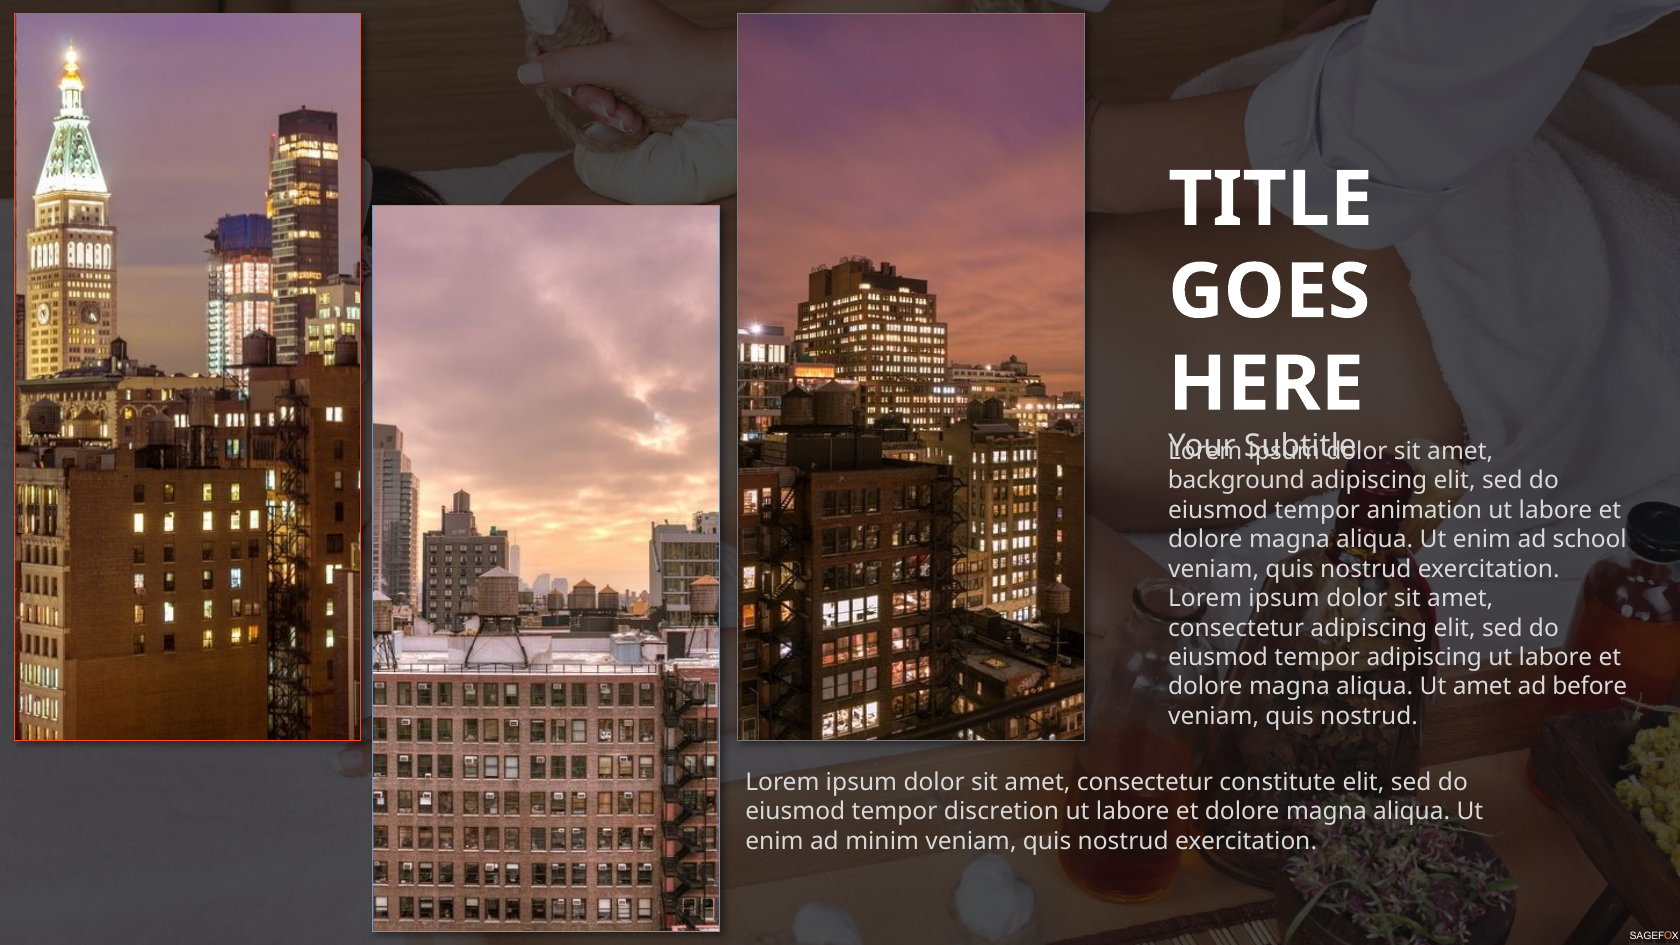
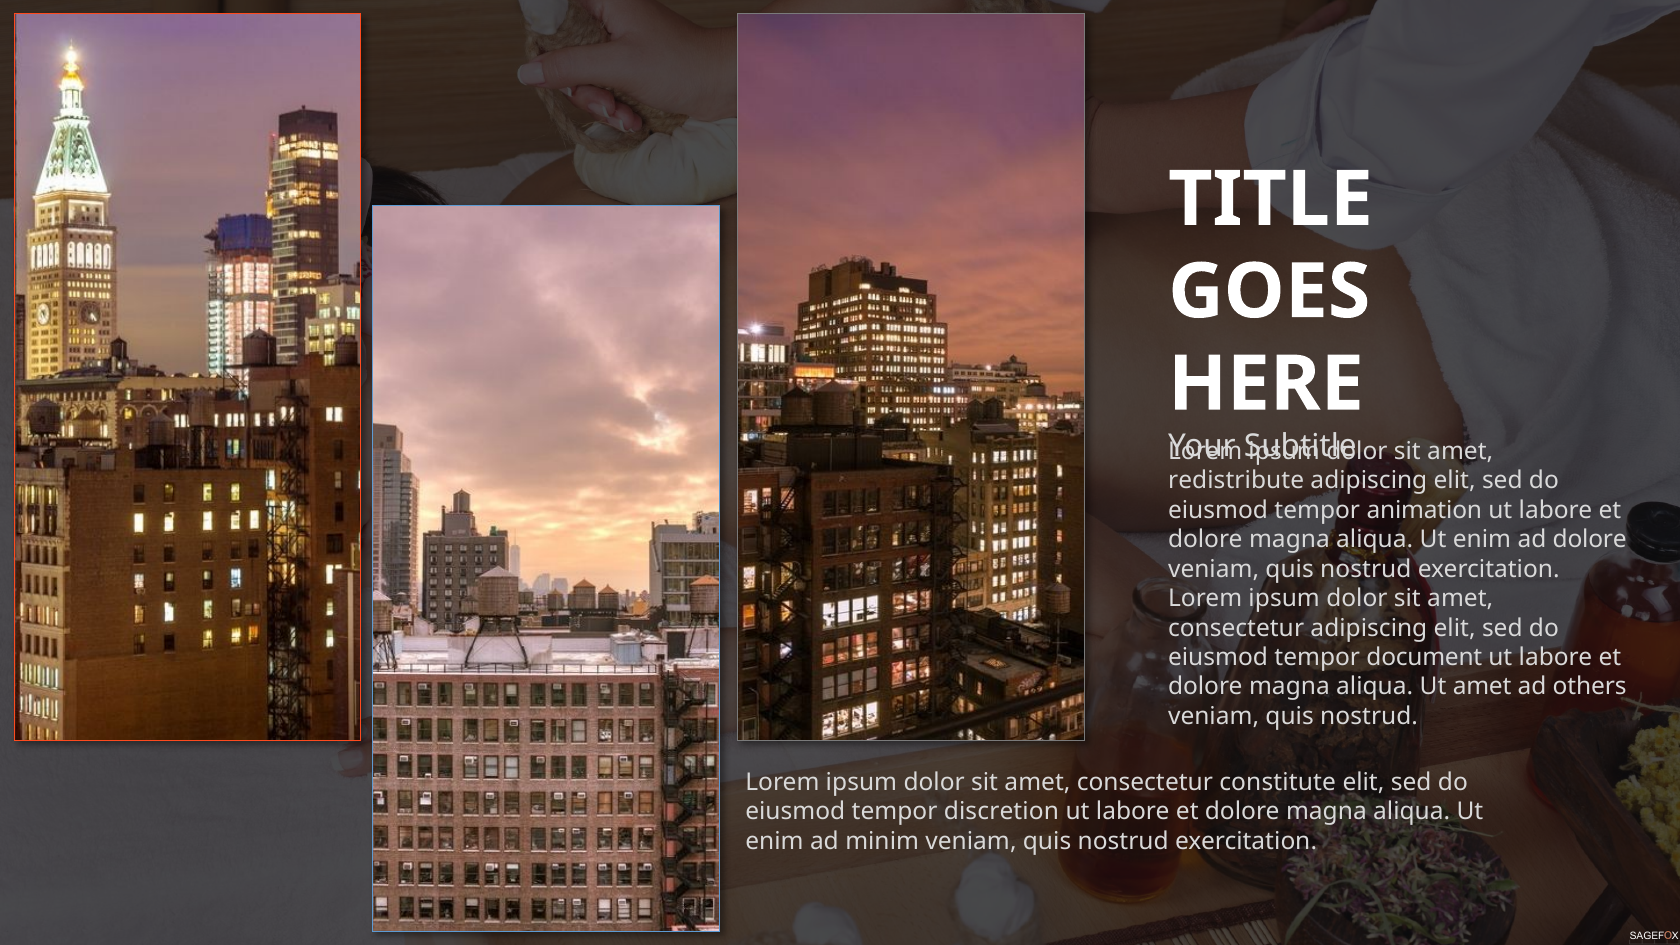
background: background -> redistribute
ad school: school -> dolore
tempor adipiscing: adipiscing -> document
before: before -> others
